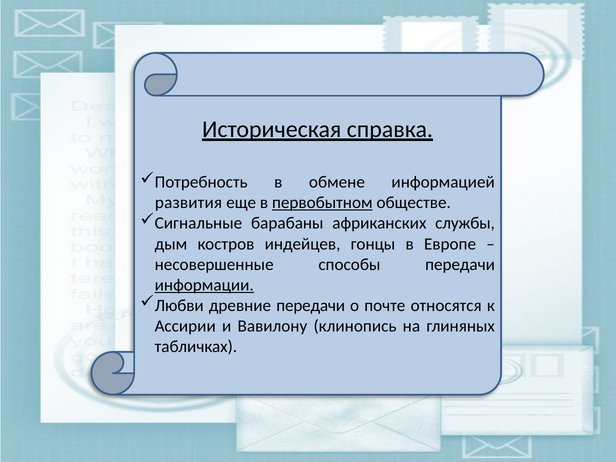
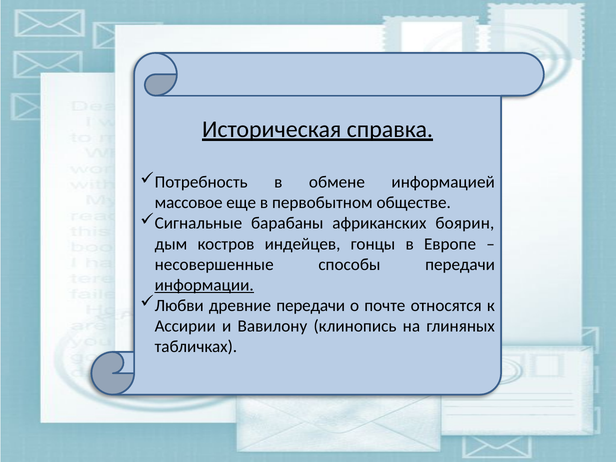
развития: развития -> массовое
первобытном underline: present -> none
службы: службы -> боярин
